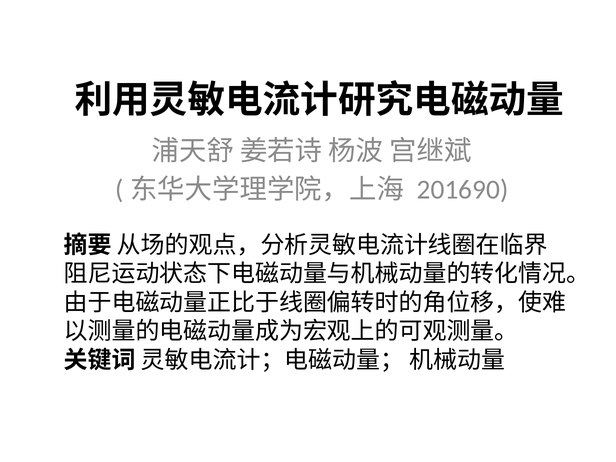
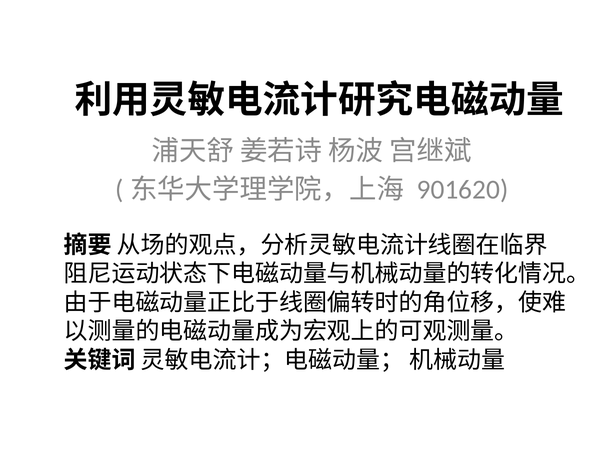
201690: 201690 -> 901620
